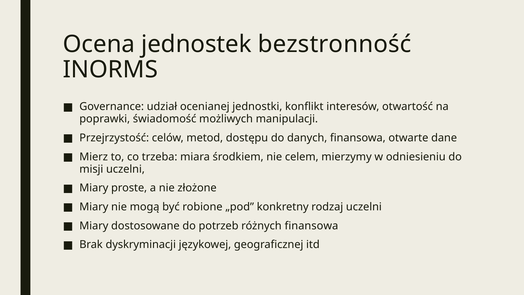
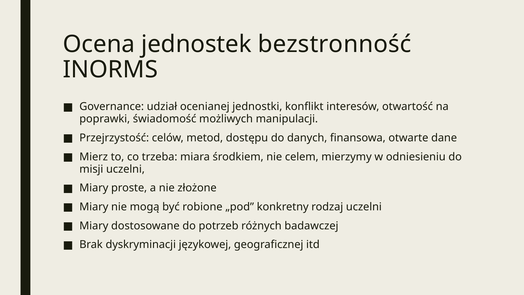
różnych finansowa: finansowa -> badawczej
